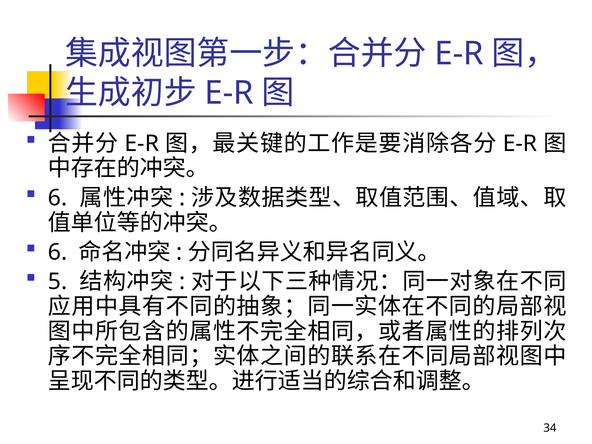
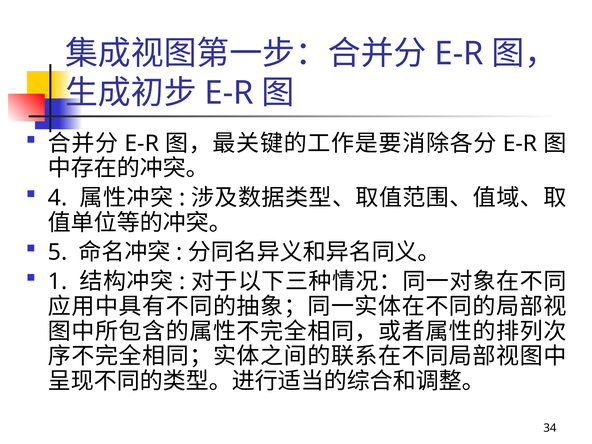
6 at (58, 198): 6 -> 4
6 at (58, 252): 6 -> 5
5: 5 -> 1
